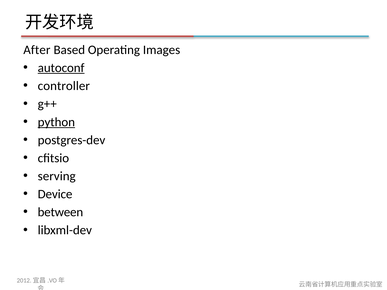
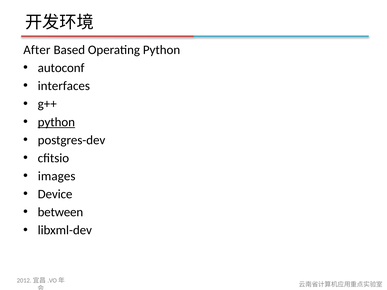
Operating Images: Images -> Python
autoconf underline: present -> none
controller: controller -> interfaces
serving: serving -> images
